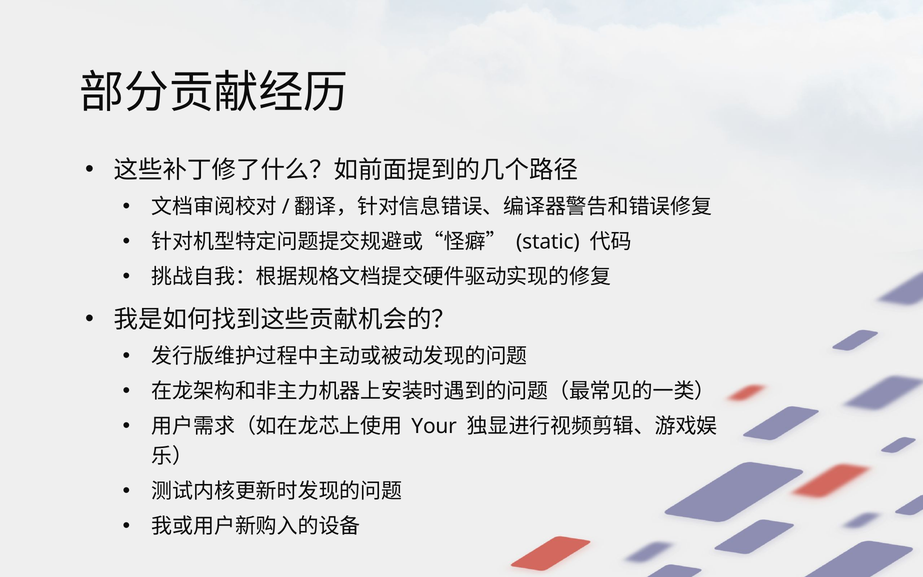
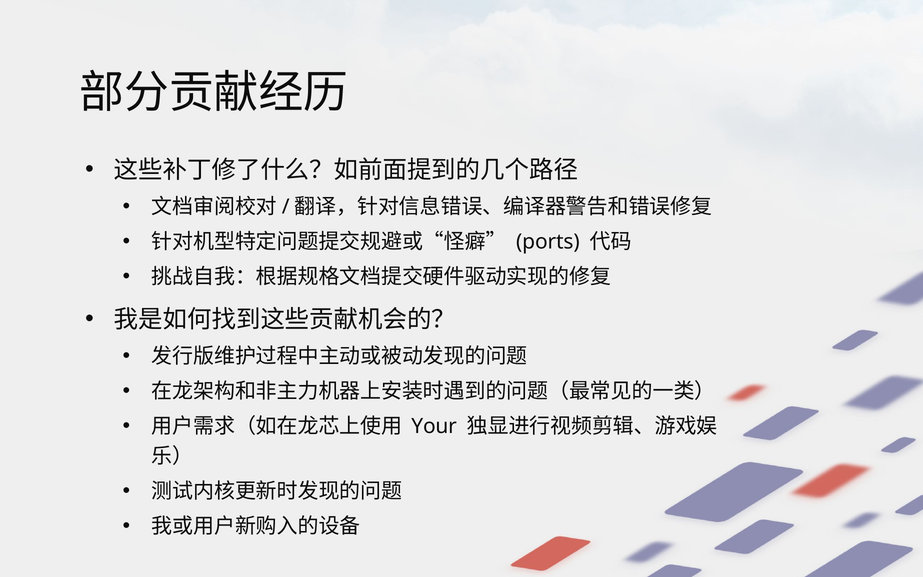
static: static -> ports
